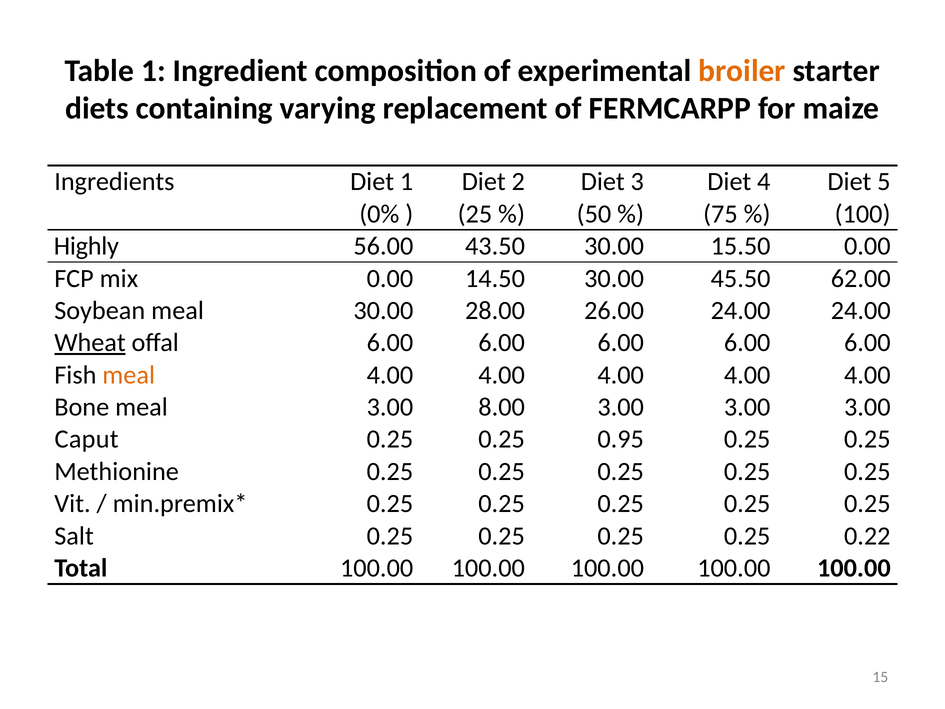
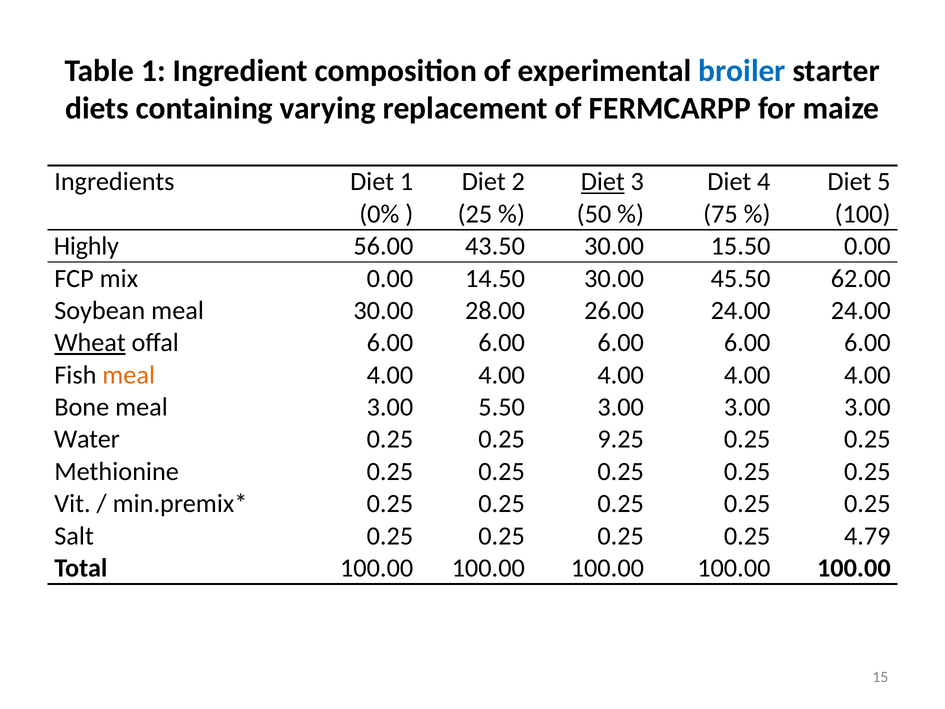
broiler colour: orange -> blue
Diet at (603, 182) underline: none -> present
8.00: 8.00 -> 5.50
Caput: Caput -> Water
0.95: 0.95 -> 9.25
0.22: 0.22 -> 4.79
